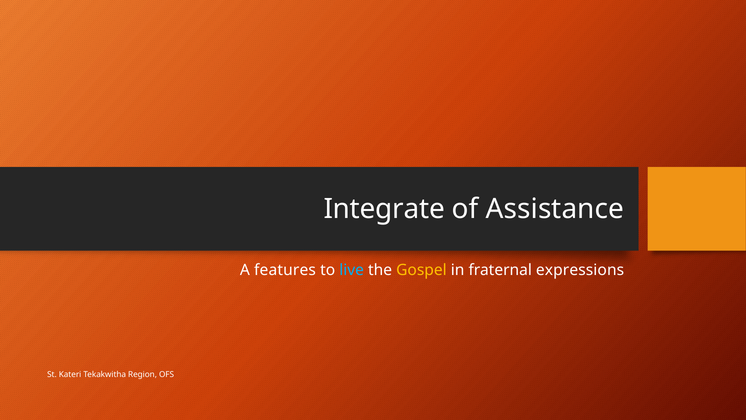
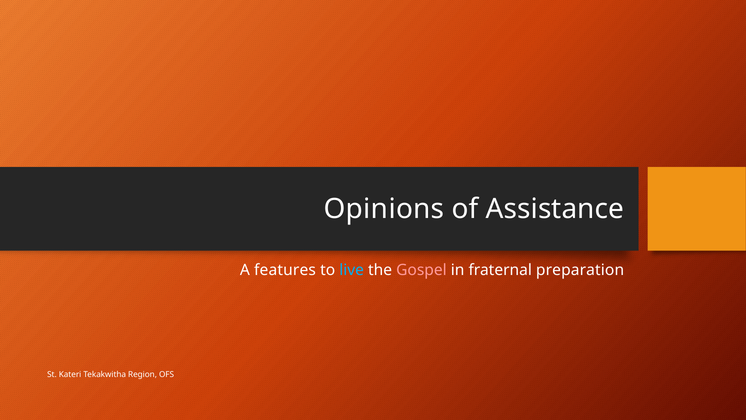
Integrate: Integrate -> Opinions
Gospel colour: yellow -> pink
expressions: expressions -> preparation
